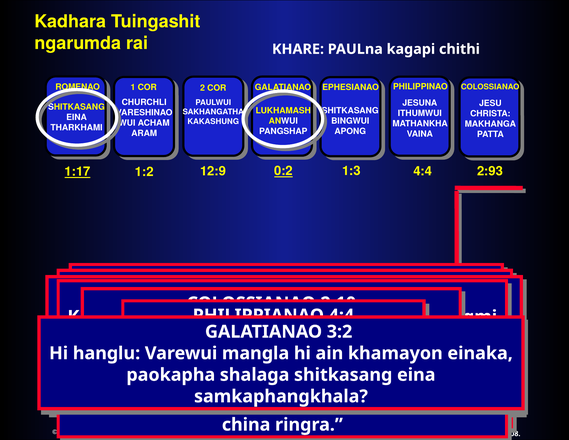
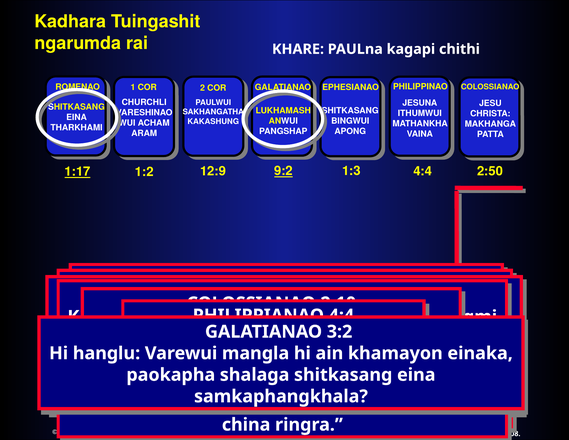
0:2: 0:2 -> 9:2
2:93: 2:93 -> 2:50
